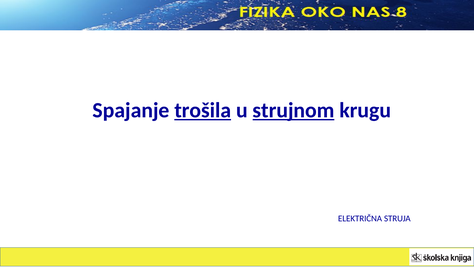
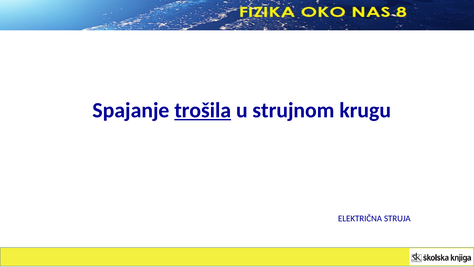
strujnom underline: present -> none
